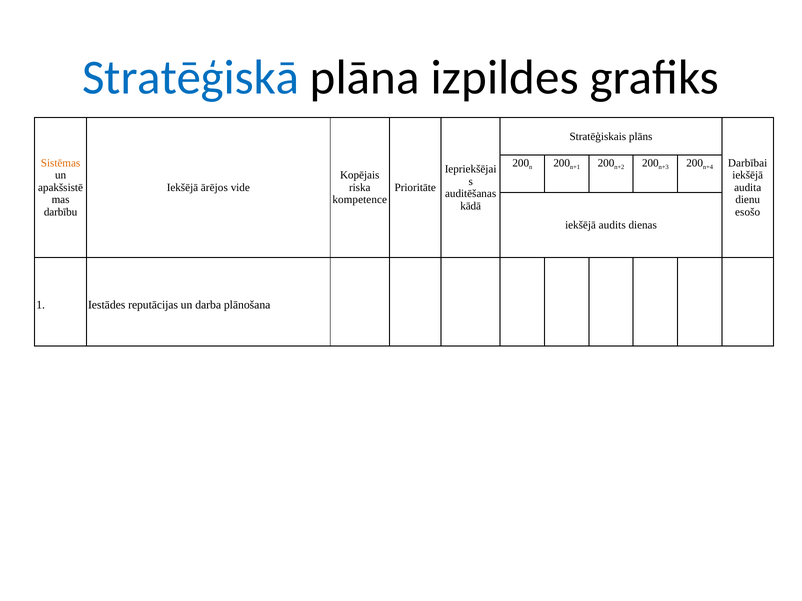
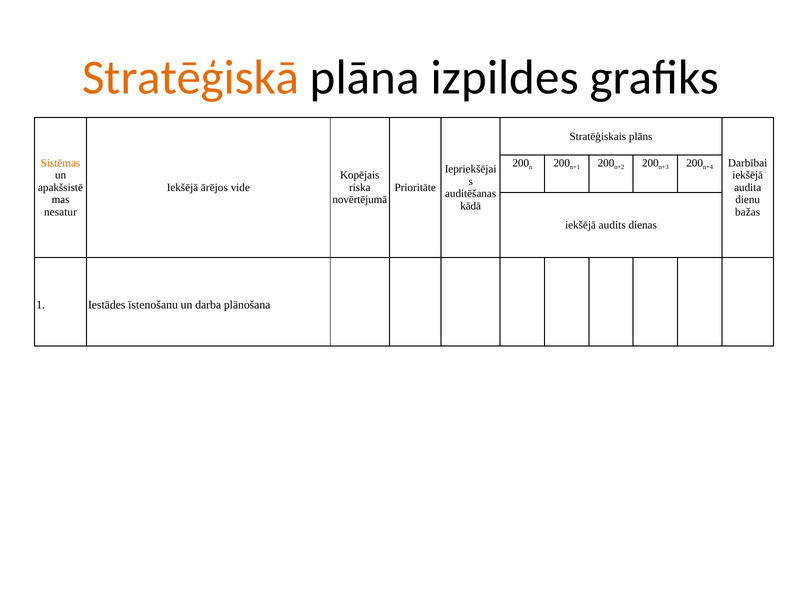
Stratēģiskā colour: blue -> orange
kompetence: kompetence -> novērtējumā
darbību: darbību -> nesatur
esošo: esošo -> bažas
reputācijas: reputācijas -> īstenošanu
